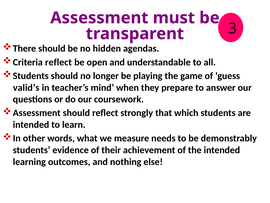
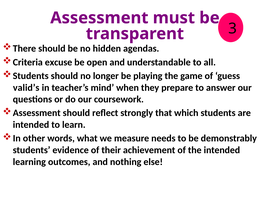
Criteria reflect: reflect -> excuse
